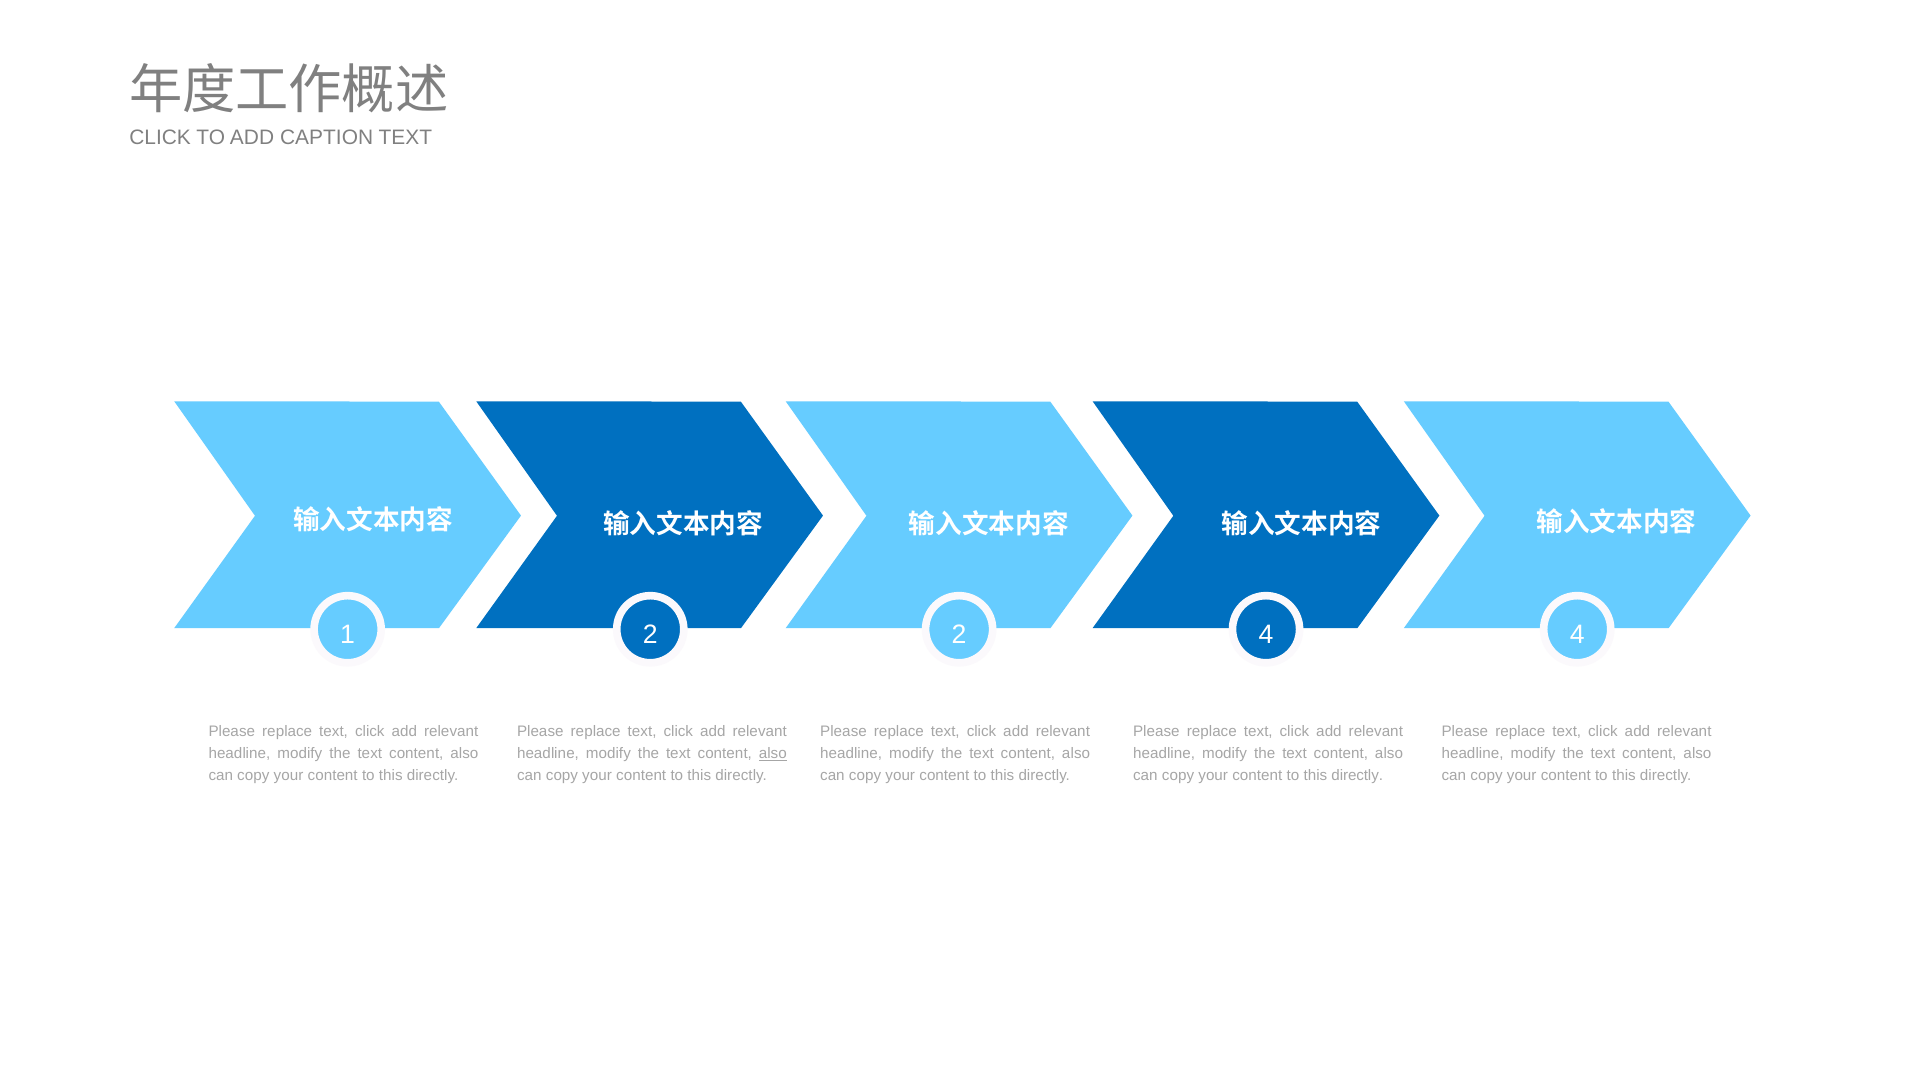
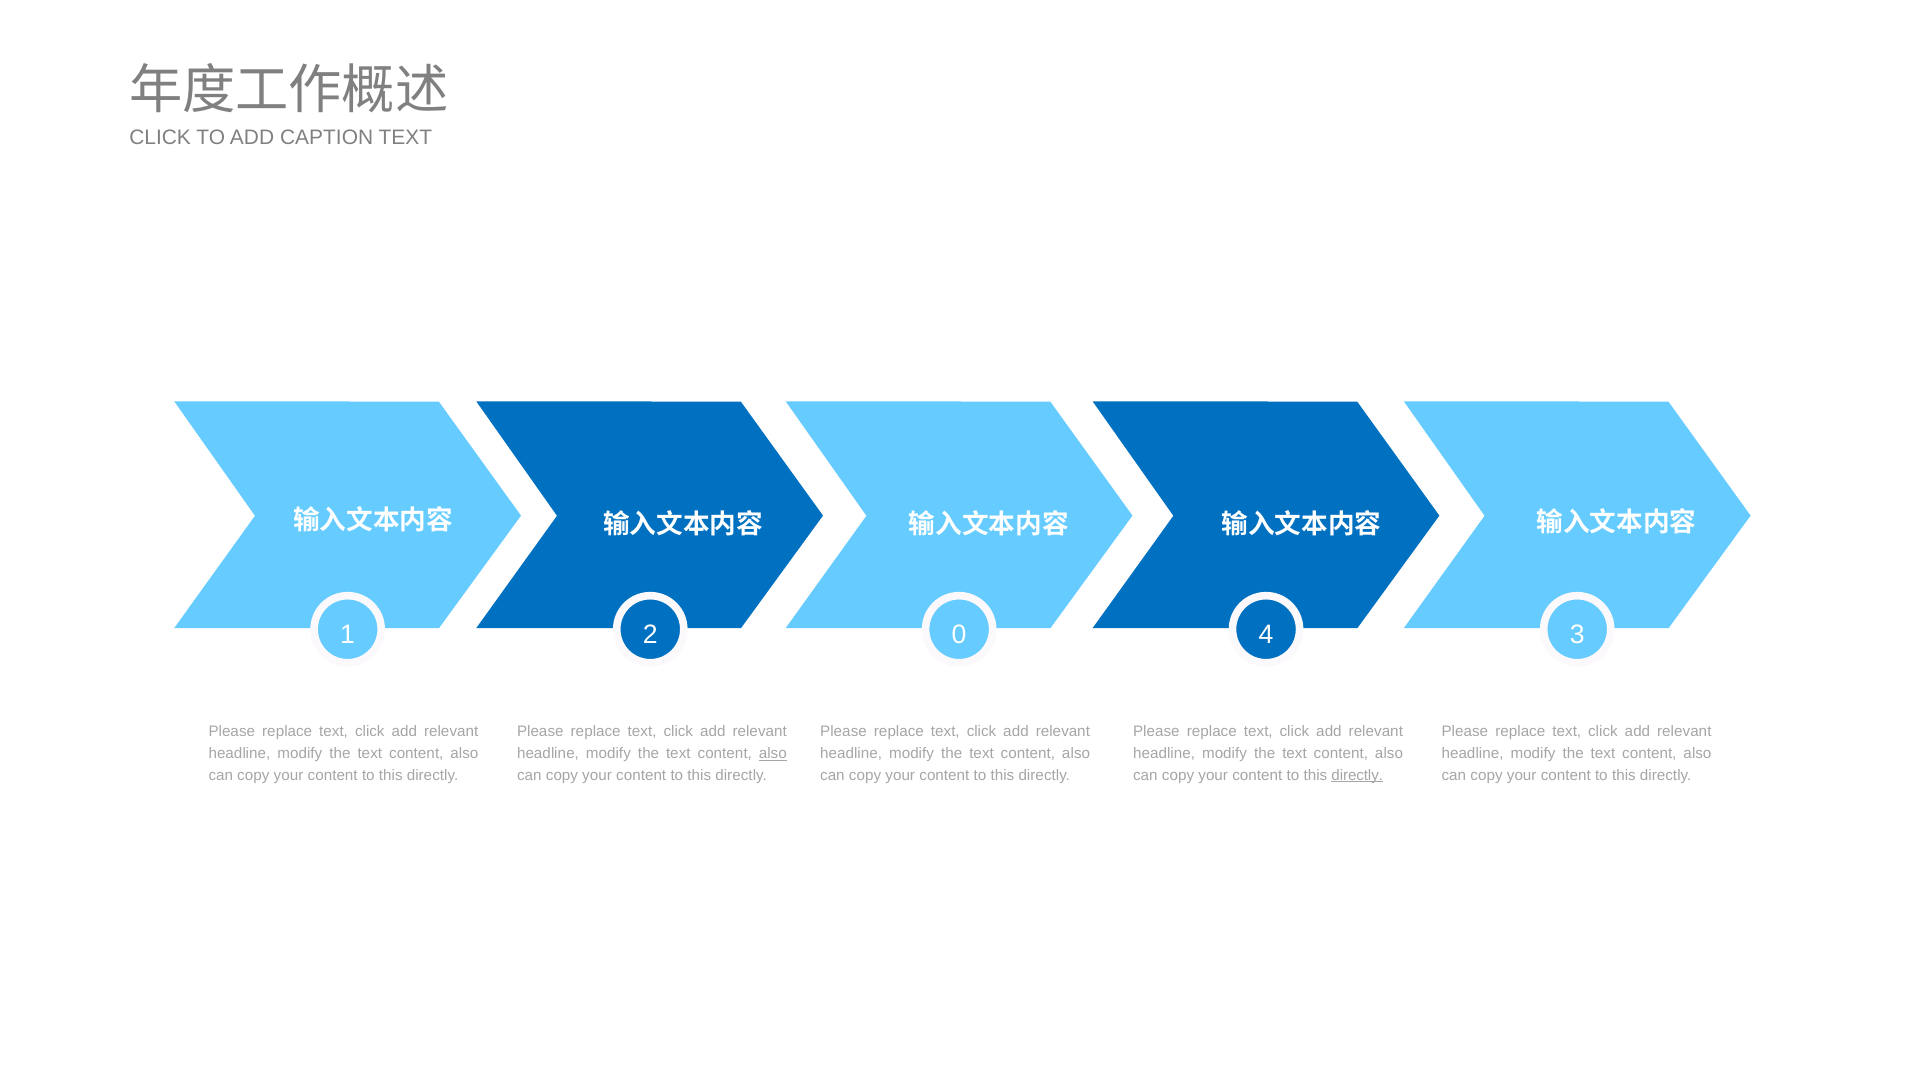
2 2: 2 -> 0
4 4: 4 -> 3
directly at (1357, 775) underline: none -> present
